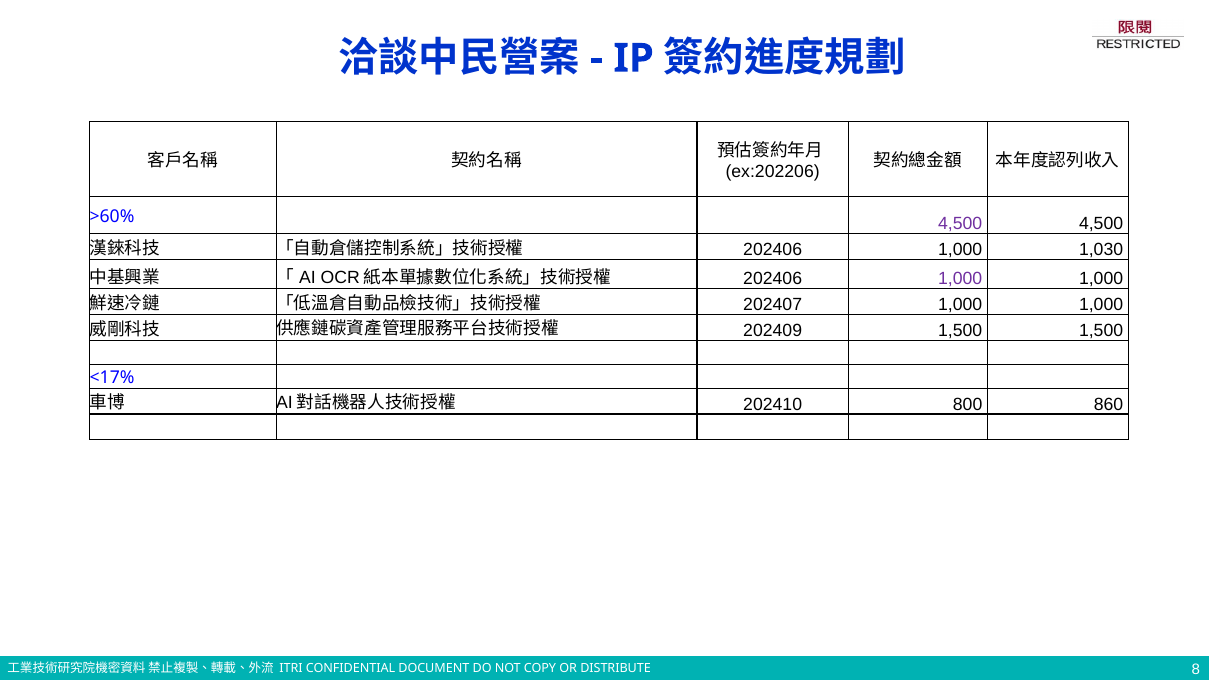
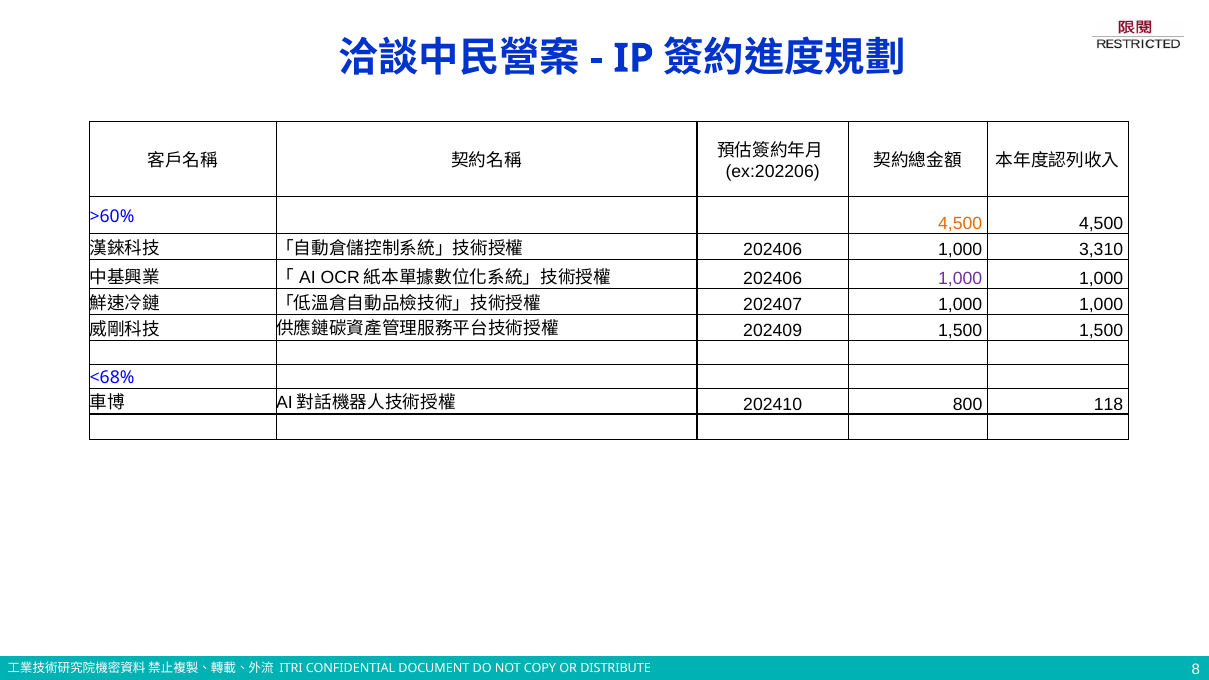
4,500 at (960, 224) colour: purple -> orange
1,030: 1,030 -> 3,310
<17%: <17% -> <68%
860: 860 -> 118
